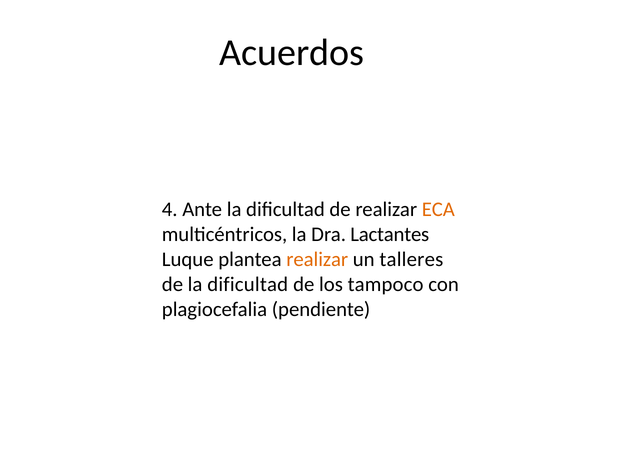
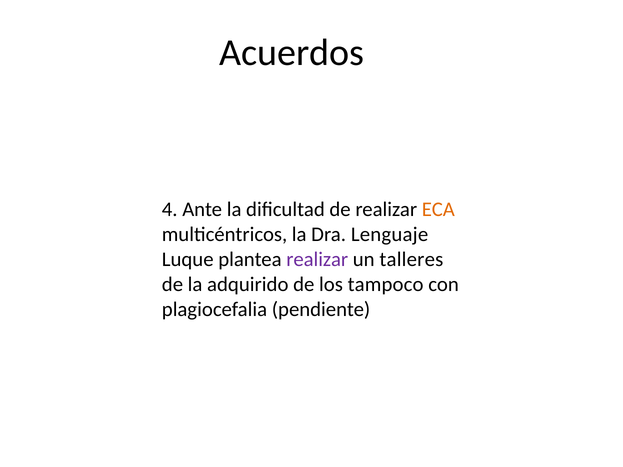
Lactantes: Lactantes -> Lenguaje
realizar at (317, 260) colour: orange -> purple
de la dificultad: dificultad -> adquirido
